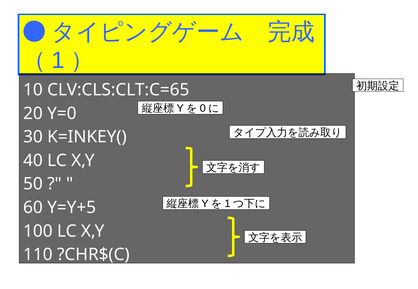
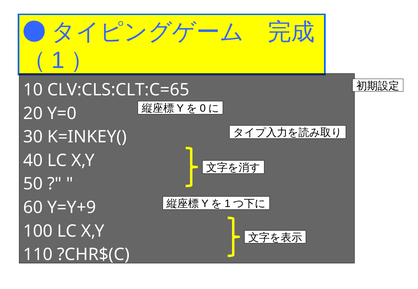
Y=Y+5: Y=Y+5 -> Y=Y+9
